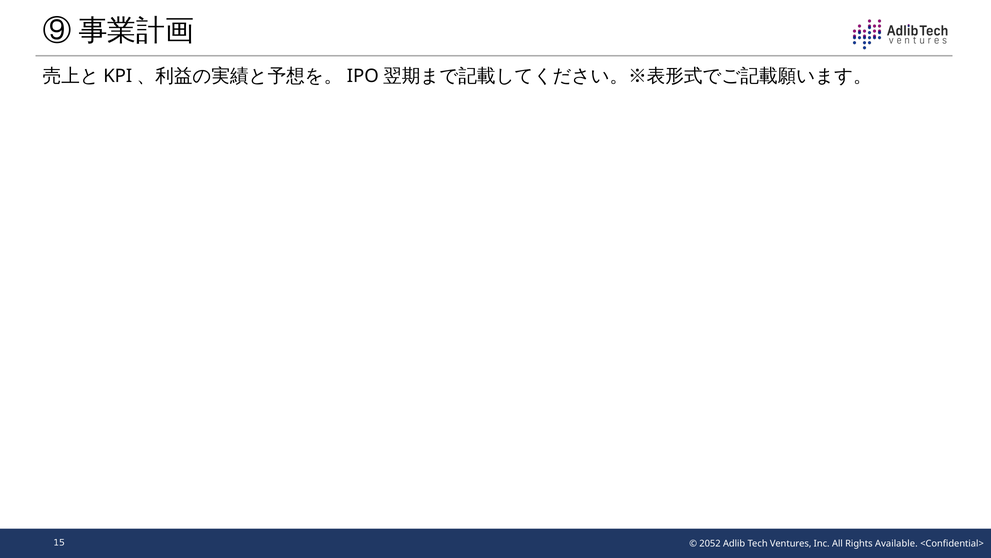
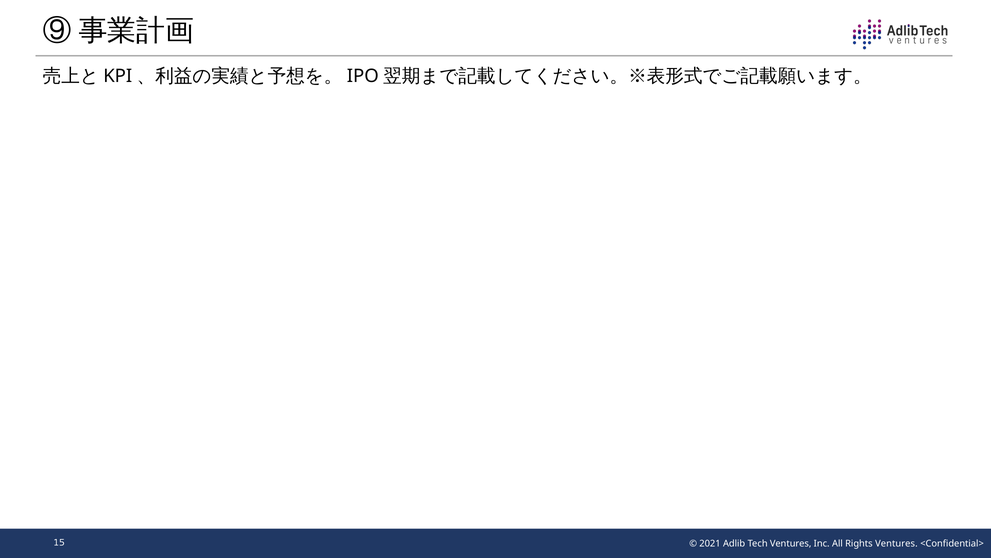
2052: 2052 -> 2021
Rights Available: Available -> Ventures
